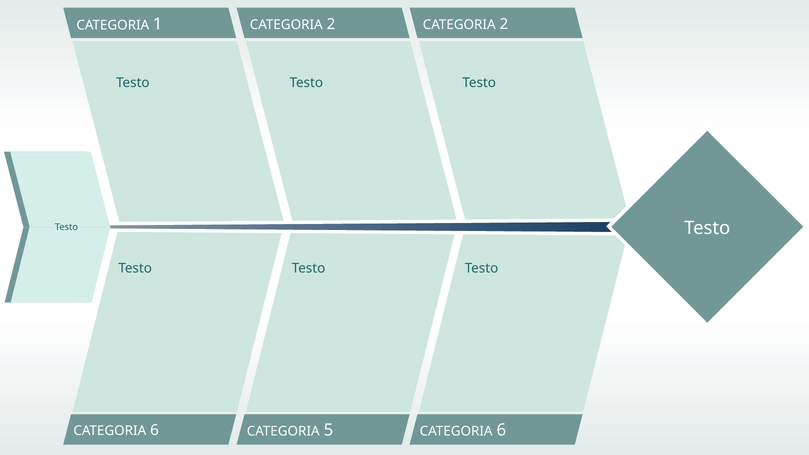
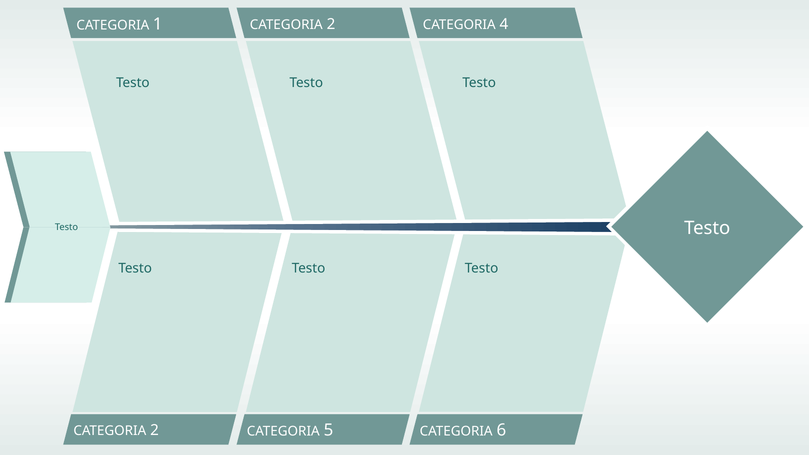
2 at (504, 24): 2 -> 4
6 at (155, 430): 6 -> 2
